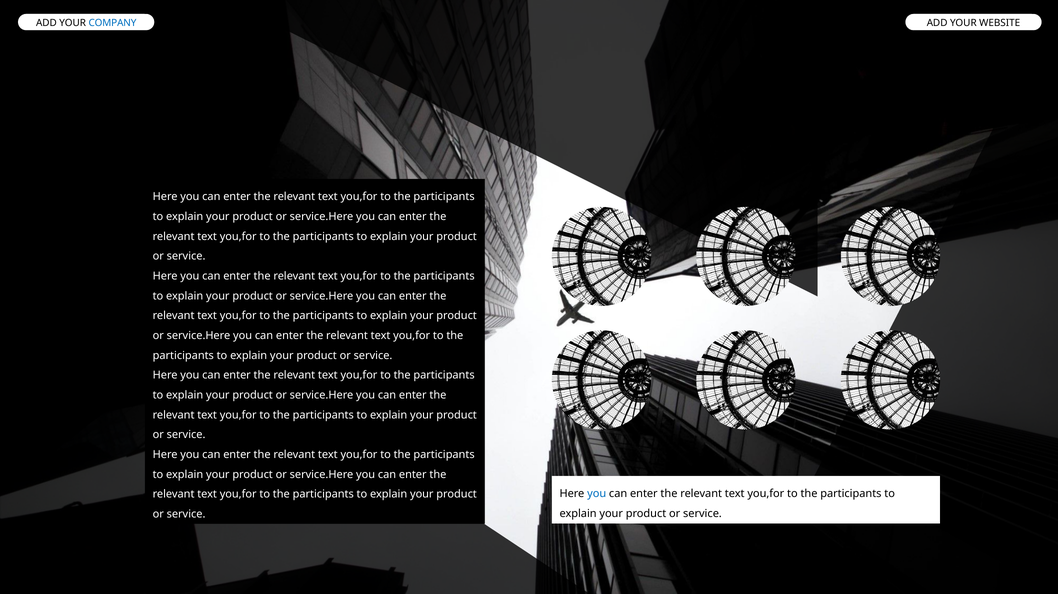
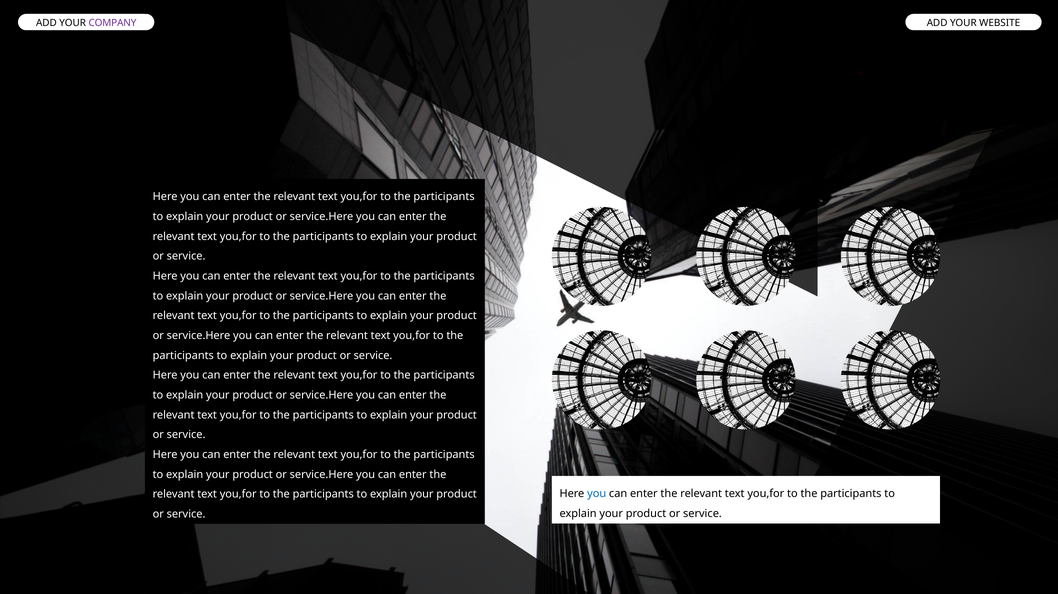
COMPANY colour: blue -> purple
